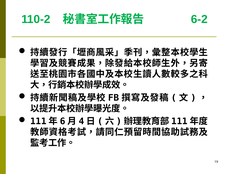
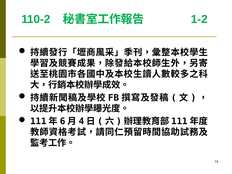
6-2: 6-2 -> 1-2
